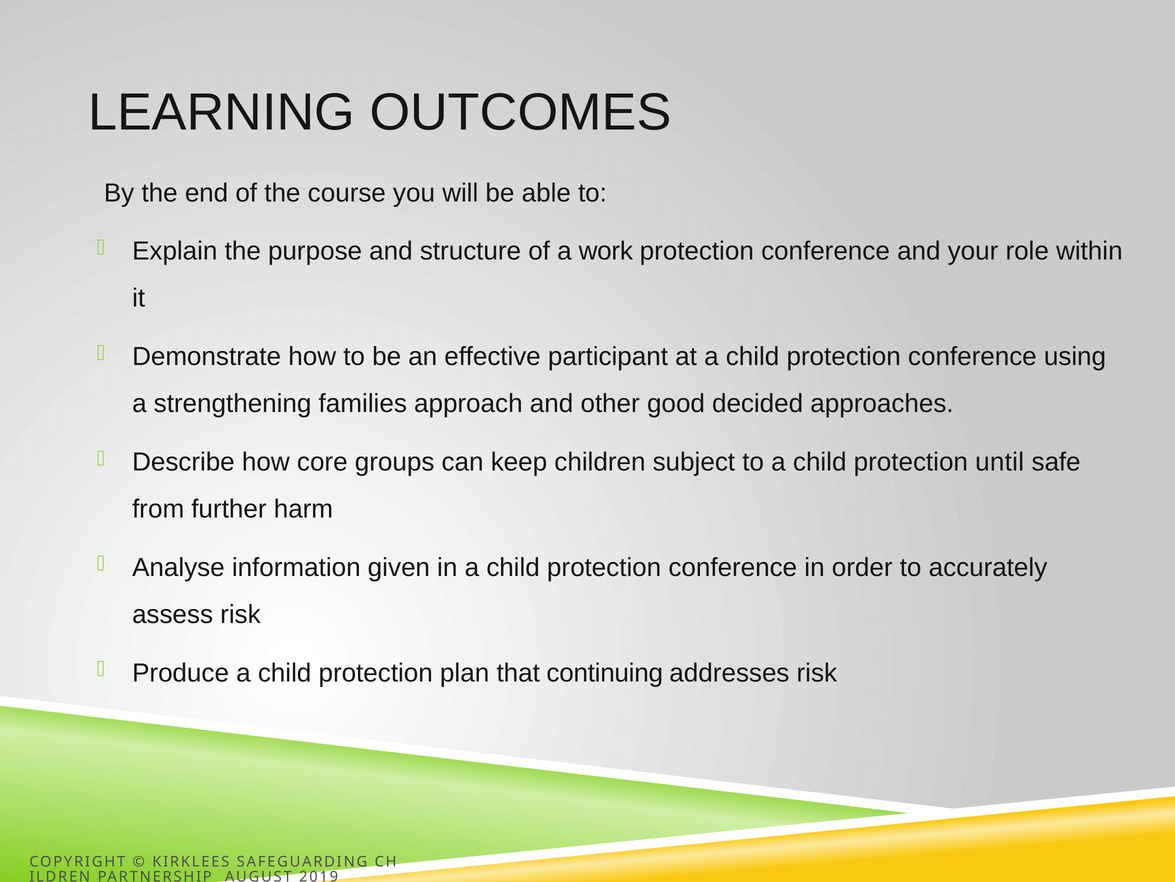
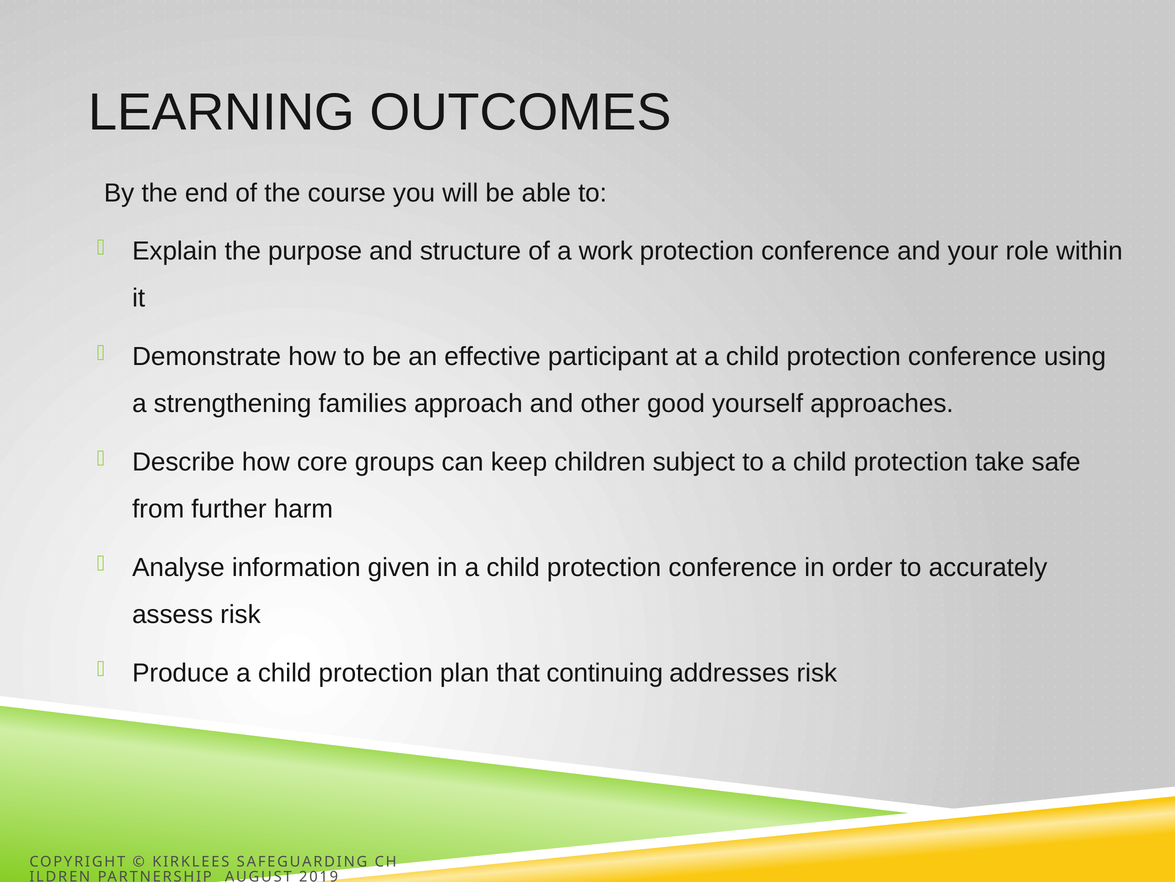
decided: decided -> yourself
until: until -> take
